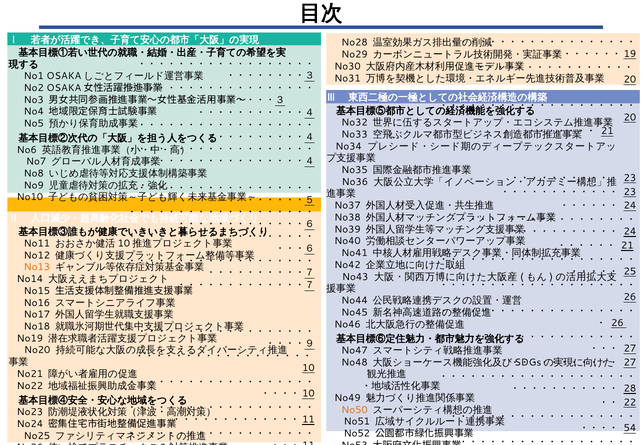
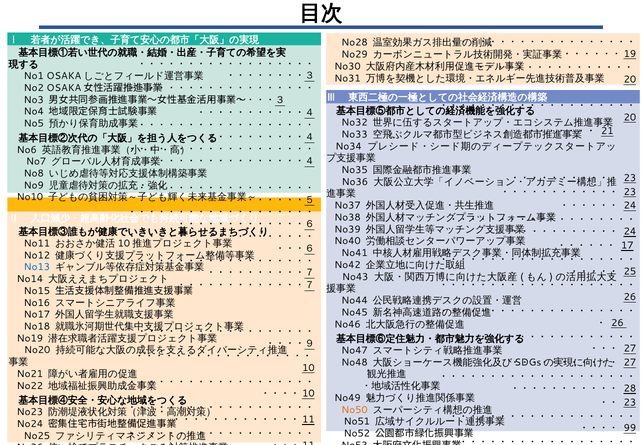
21 at (627, 245): 21 -> 17
No13 colour: orange -> blue
22 at (630, 402): 22 -> 23
54: 54 -> 99
